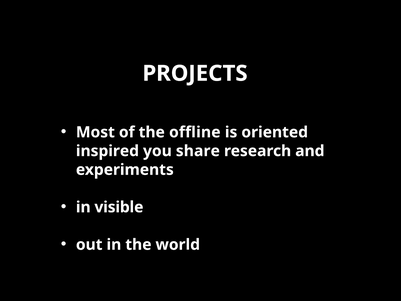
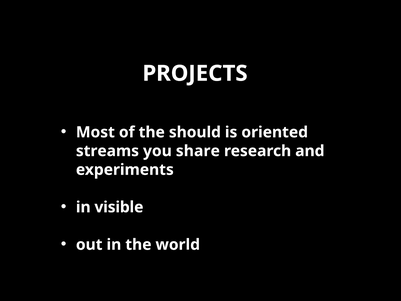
offline: offline -> should
inspired: inspired -> streams
